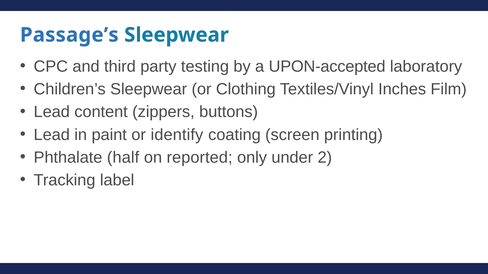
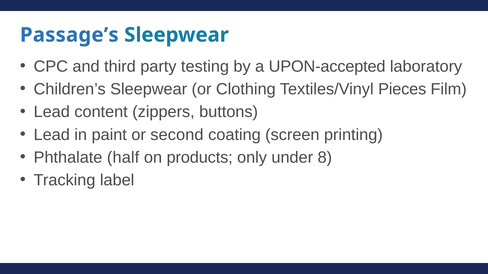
Inches: Inches -> Pieces
identify: identify -> second
reported: reported -> products
2: 2 -> 8
